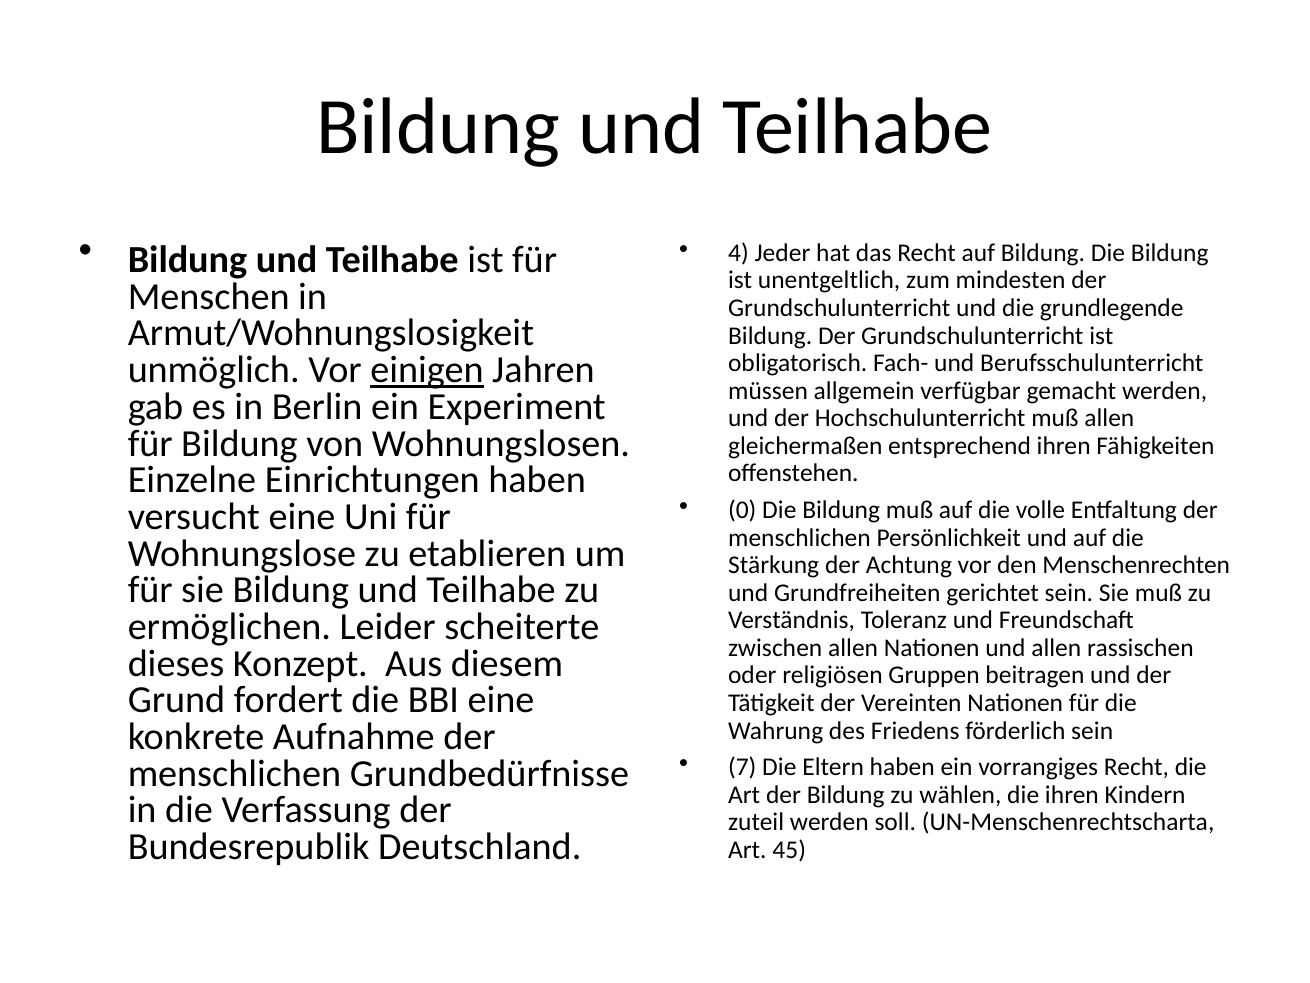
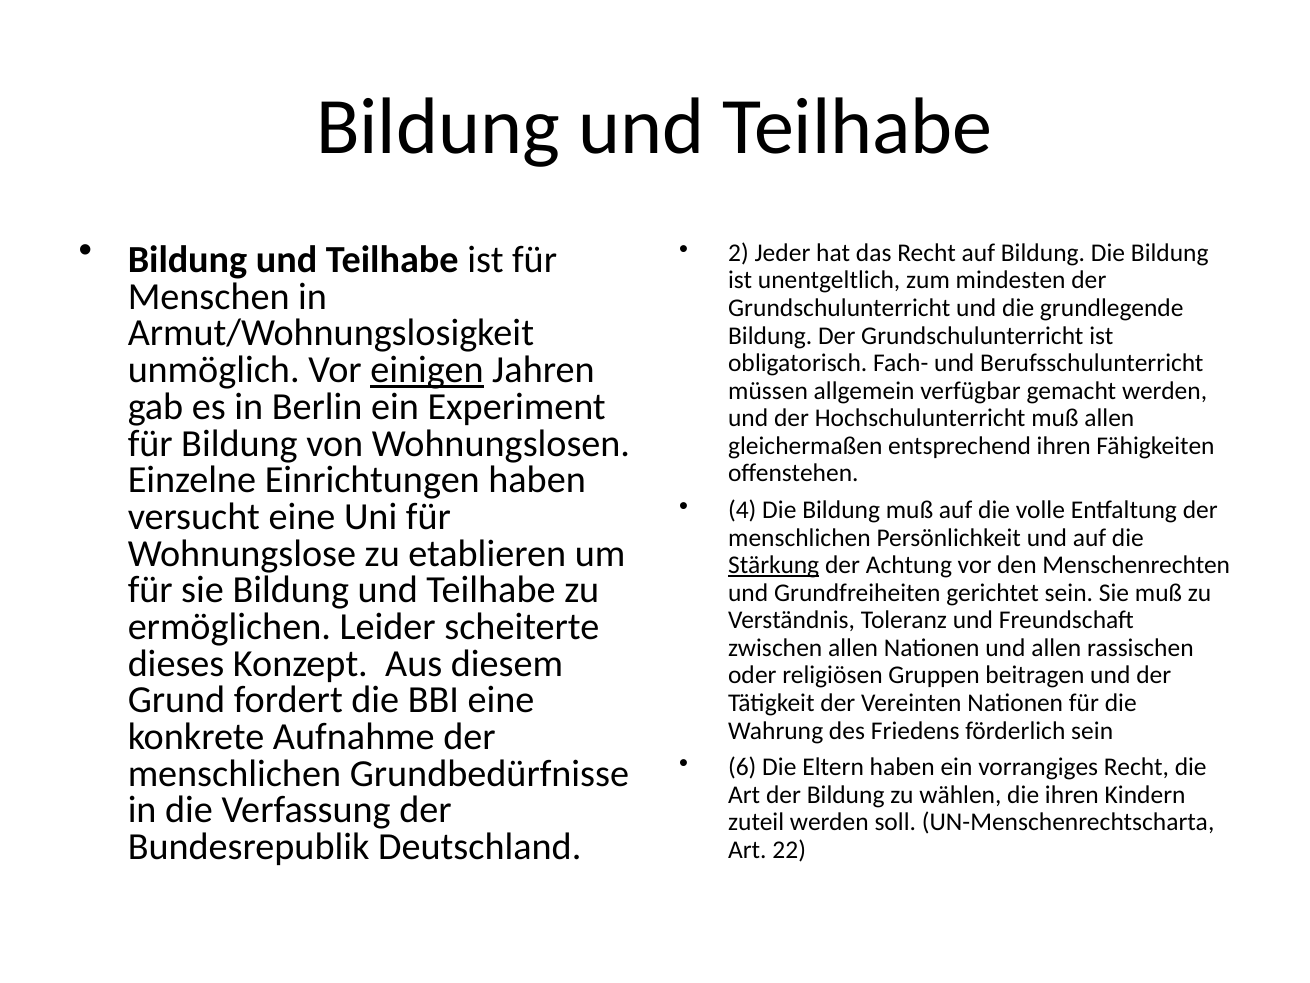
4: 4 -> 2
0: 0 -> 4
Stärkung underline: none -> present
7: 7 -> 6
45: 45 -> 22
